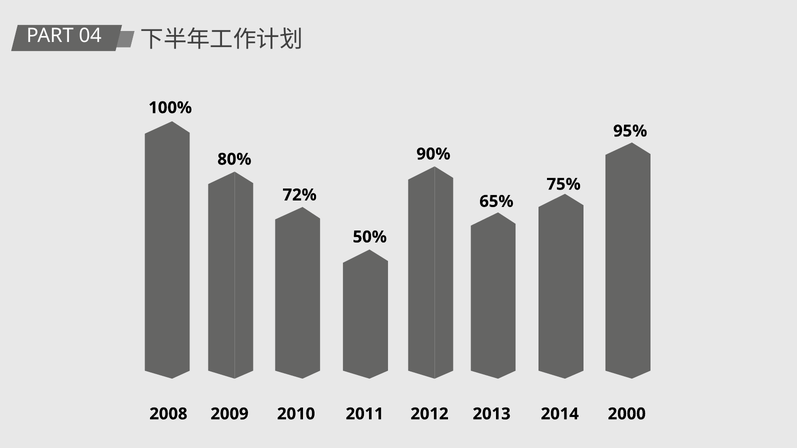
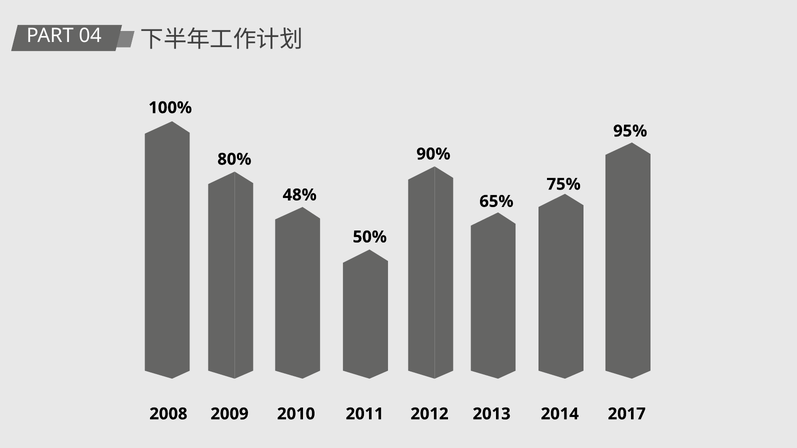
72%: 72% -> 48%
2000: 2000 -> 2017
